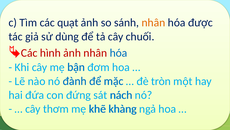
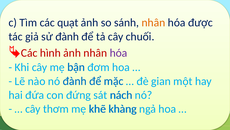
sử dùng: dùng -> đành
hóa at (119, 53) colour: blue -> purple
tròn: tròn -> gian
